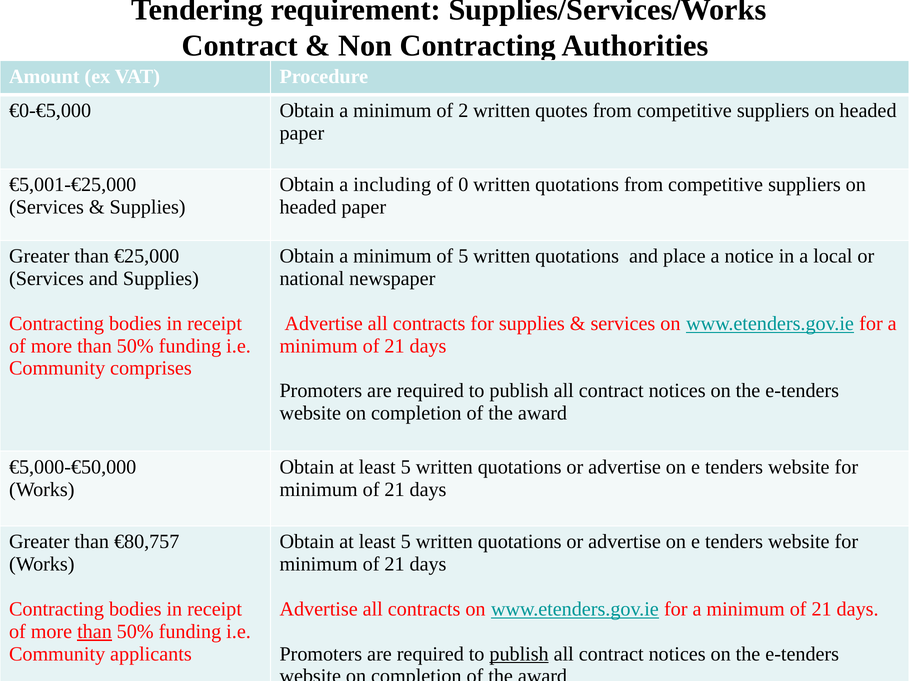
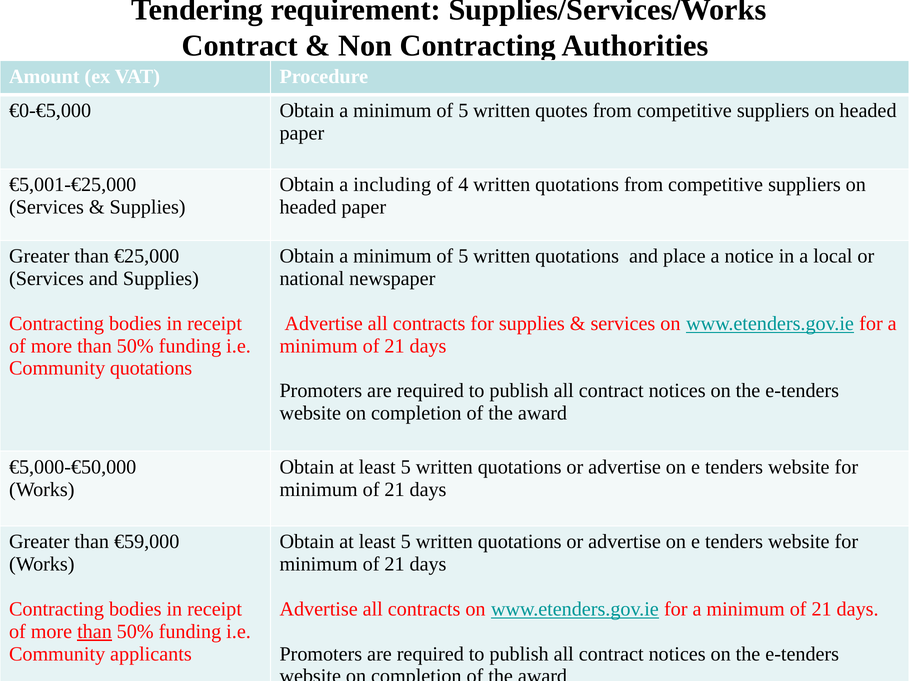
2 at (463, 111): 2 -> 5
0: 0 -> 4
Community comprises: comprises -> quotations
€80,757: €80,757 -> €59,000
publish at (519, 655) underline: present -> none
